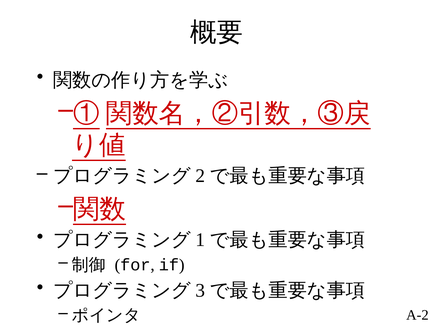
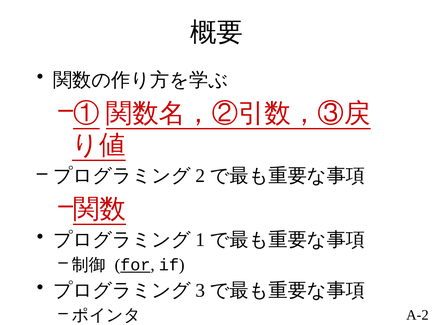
for underline: none -> present
